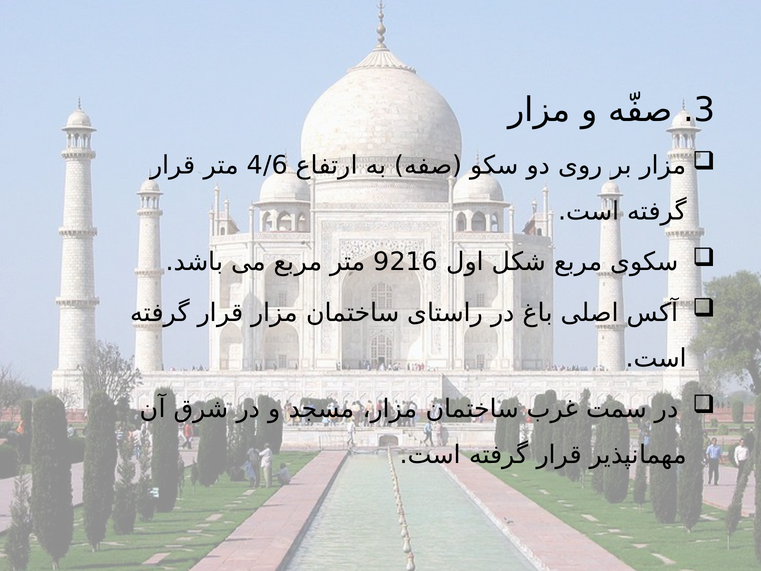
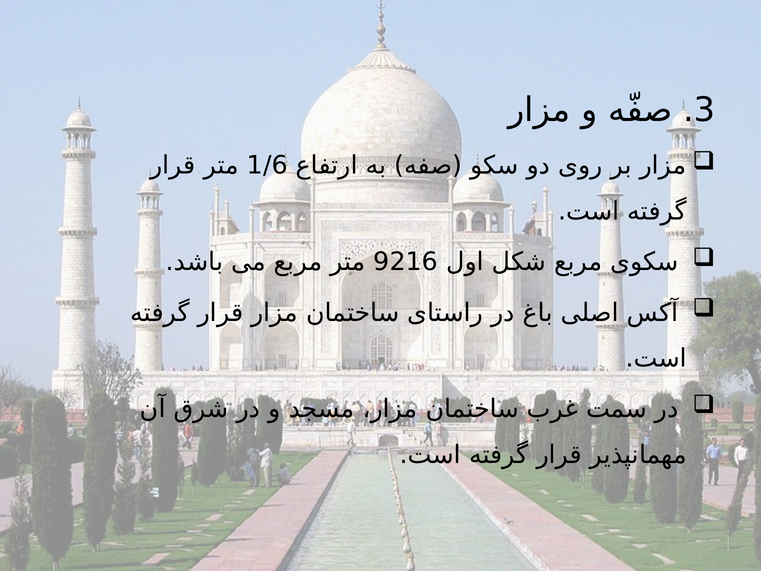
4/6: 4/6 -> 1/6
